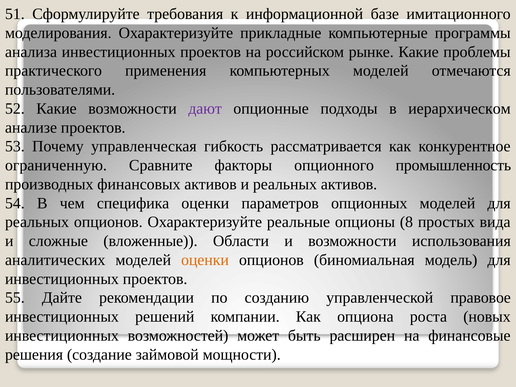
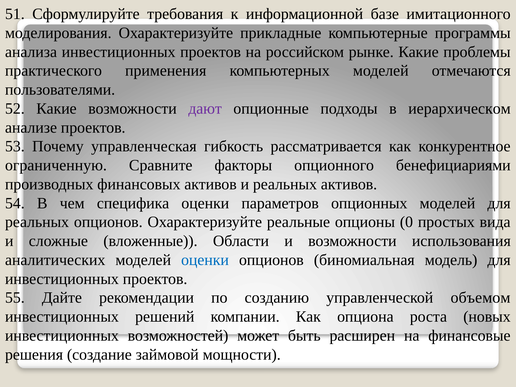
промышленность: промышленность -> бенефициариями
8: 8 -> 0
оценки at (205, 260) colour: orange -> blue
правовое: правовое -> объемом
